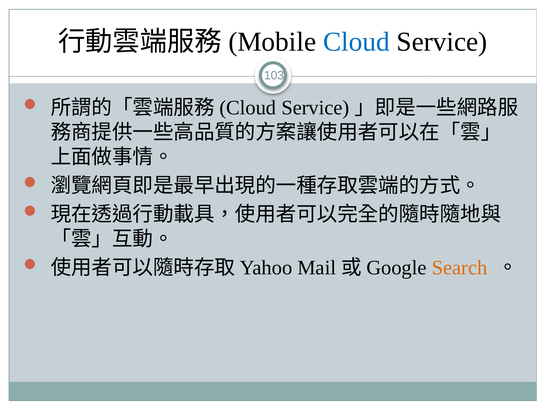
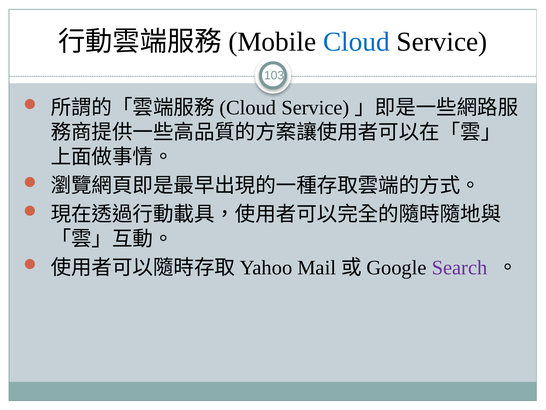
Search colour: orange -> purple
